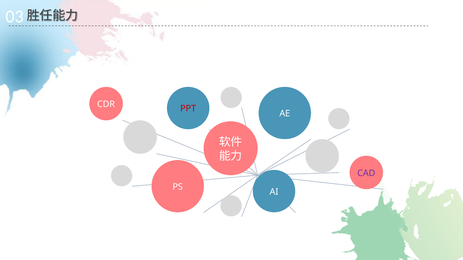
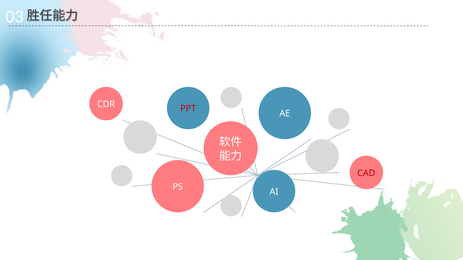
CAD colour: purple -> red
